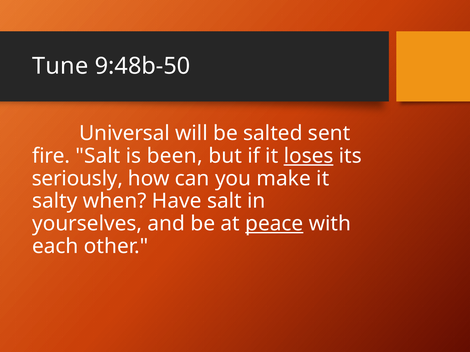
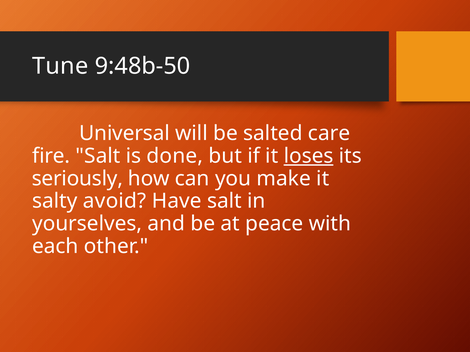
sent: sent -> care
been: been -> done
when: when -> avoid
peace underline: present -> none
